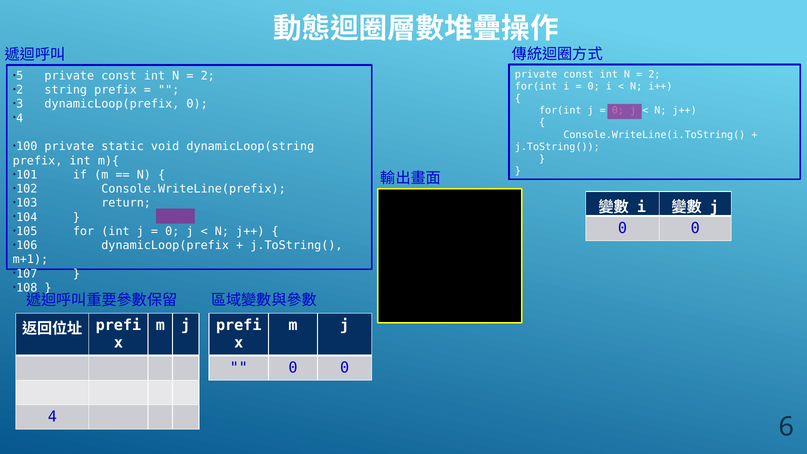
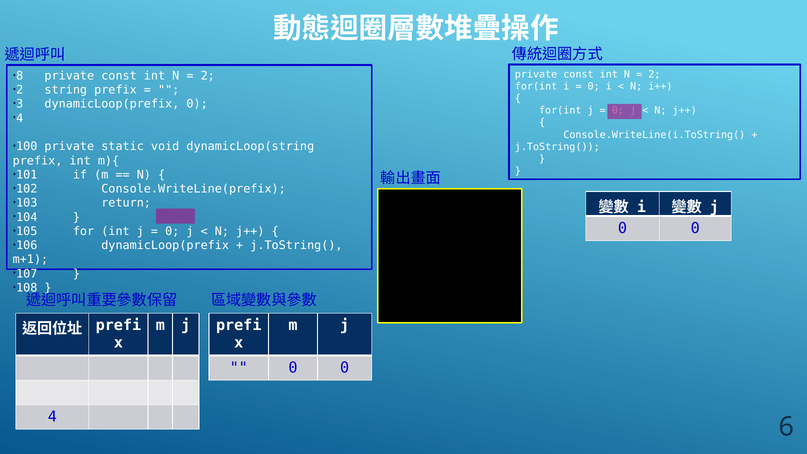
5: 5 -> 8
